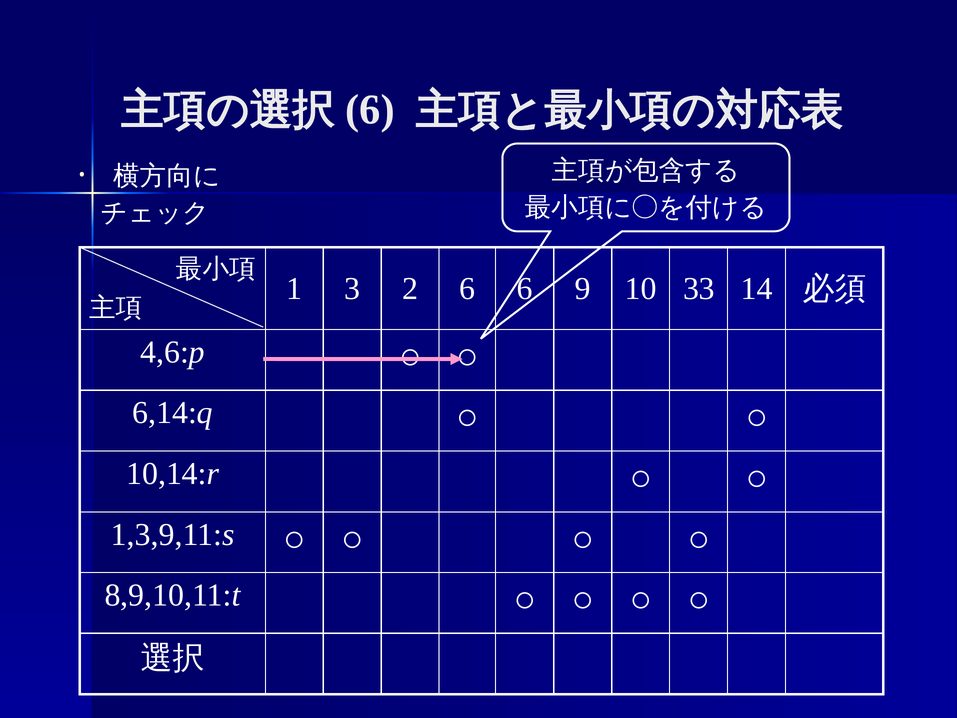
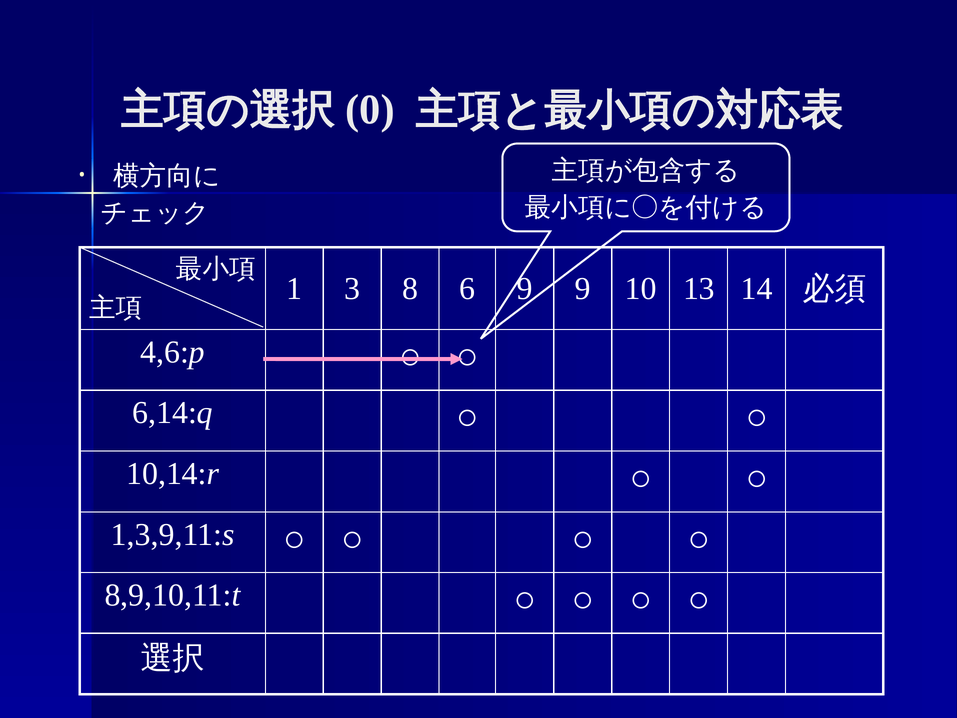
6 at (370, 110): 6 -> 0
2: 2 -> 8
6 6: 6 -> 9
33: 33 -> 13
